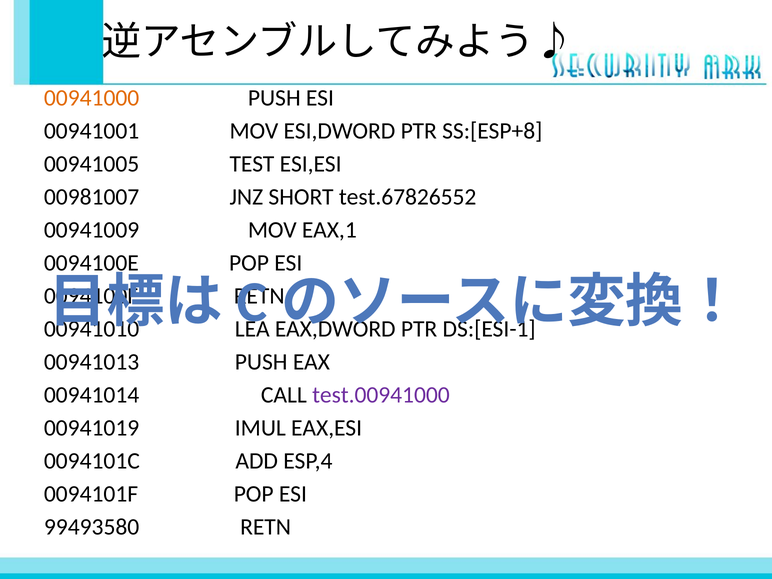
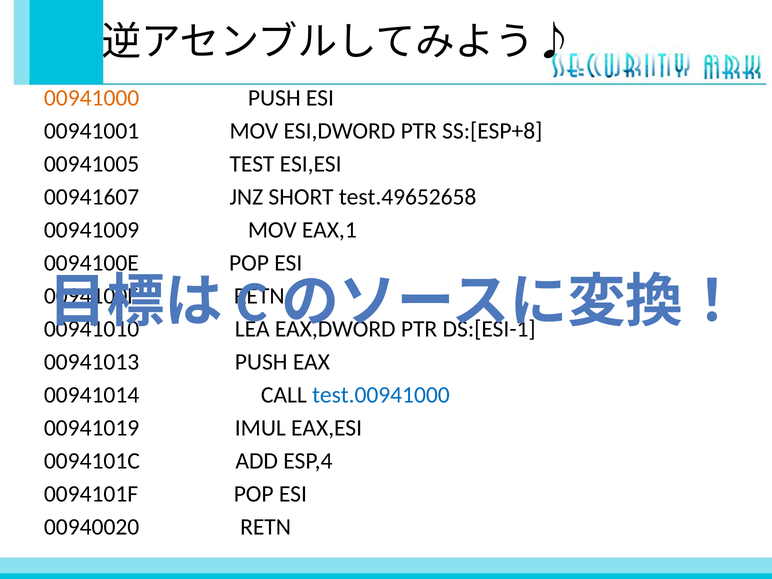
00981007: 00981007 -> 00941607
test.67826552: test.67826552 -> test.49652658
test.00941000 colour: purple -> blue
99493580: 99493580 -> 00940020
